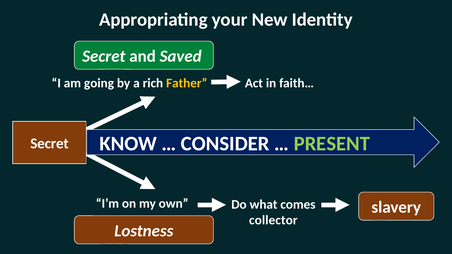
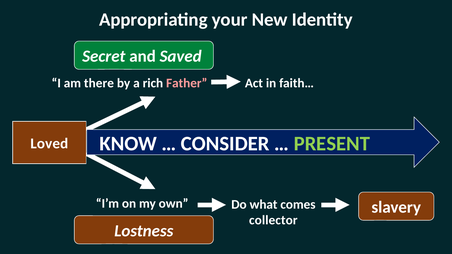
going: going -> there
Father colour: yellow -> pink
Secret at (49, 144): Secret -> Loved
